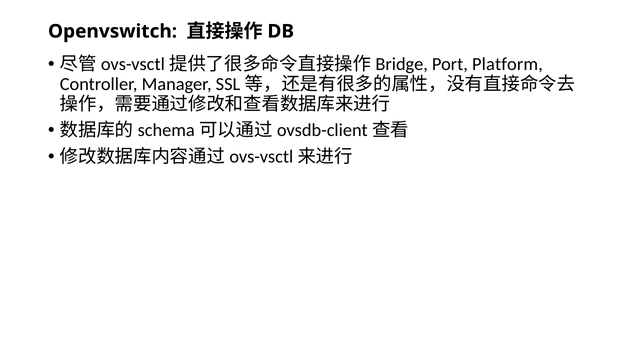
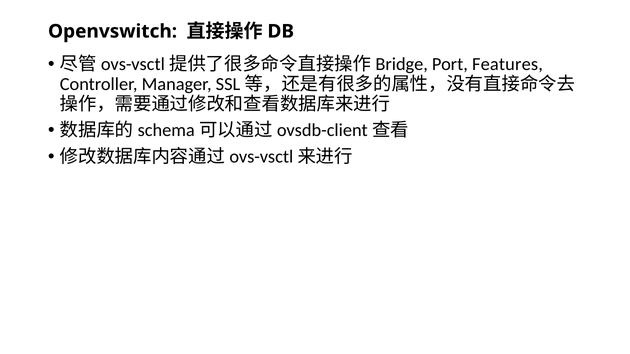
Platform: Platform -> Features
